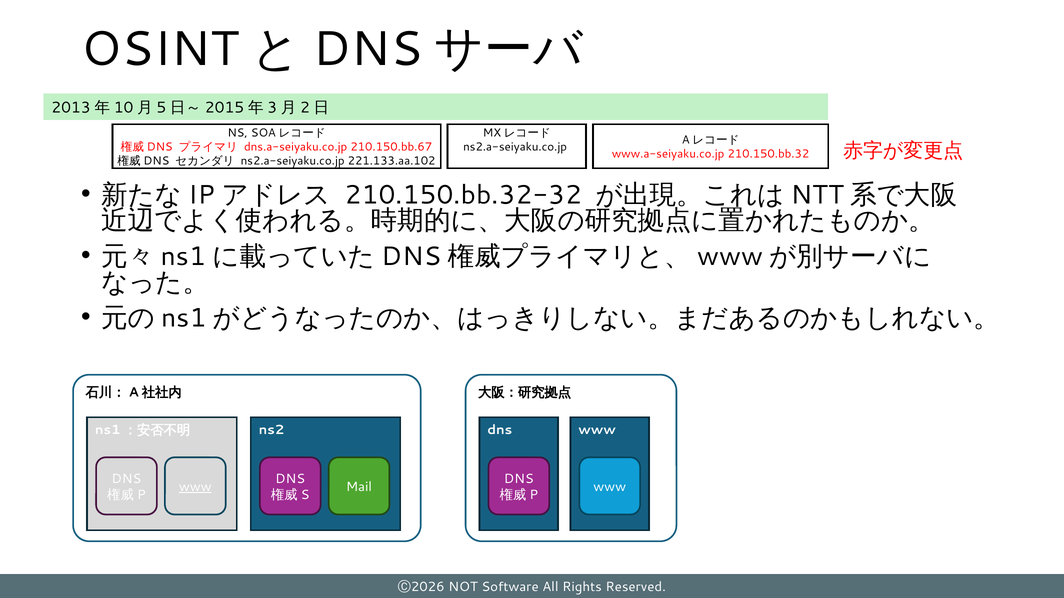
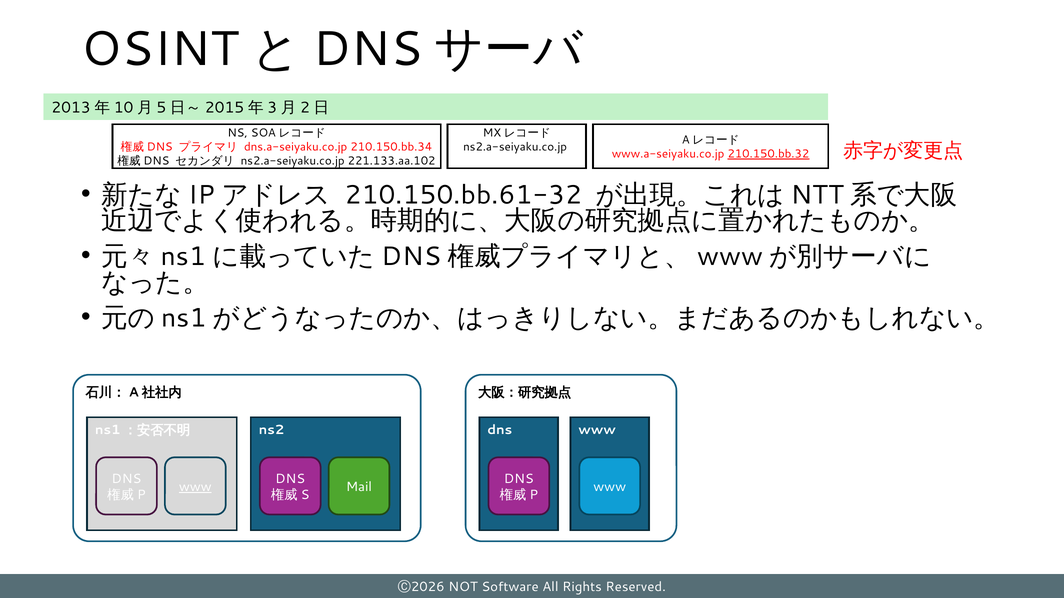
210.150.bb.67: 210.150.bb.67 -> 210.150.bb.34
210.150.bb.32 underline: none -> present
210.150.bb.32-32: 210.150.bb.32-32 -> 210.150.bb.61-32
